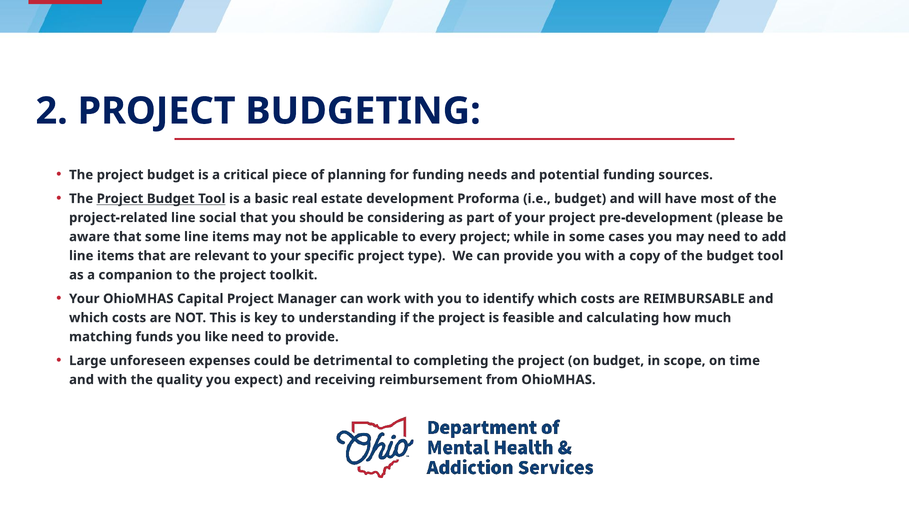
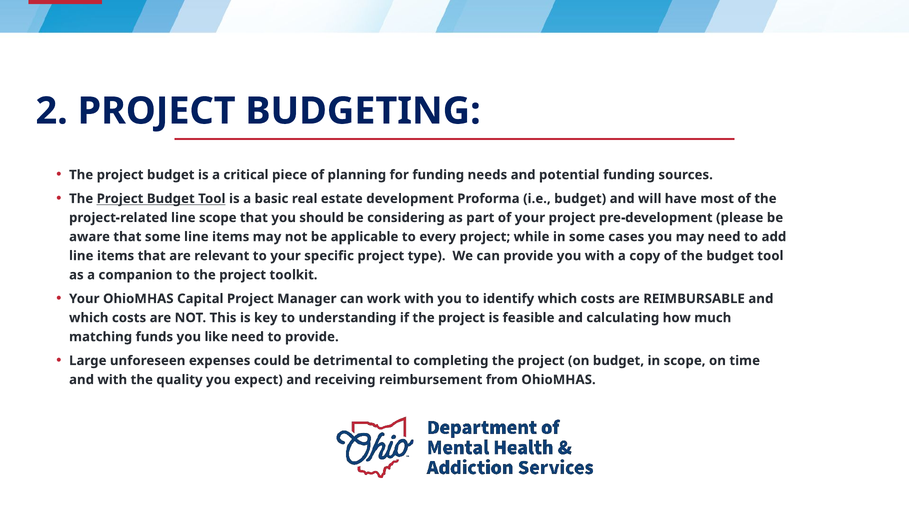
line social: social -> scope
